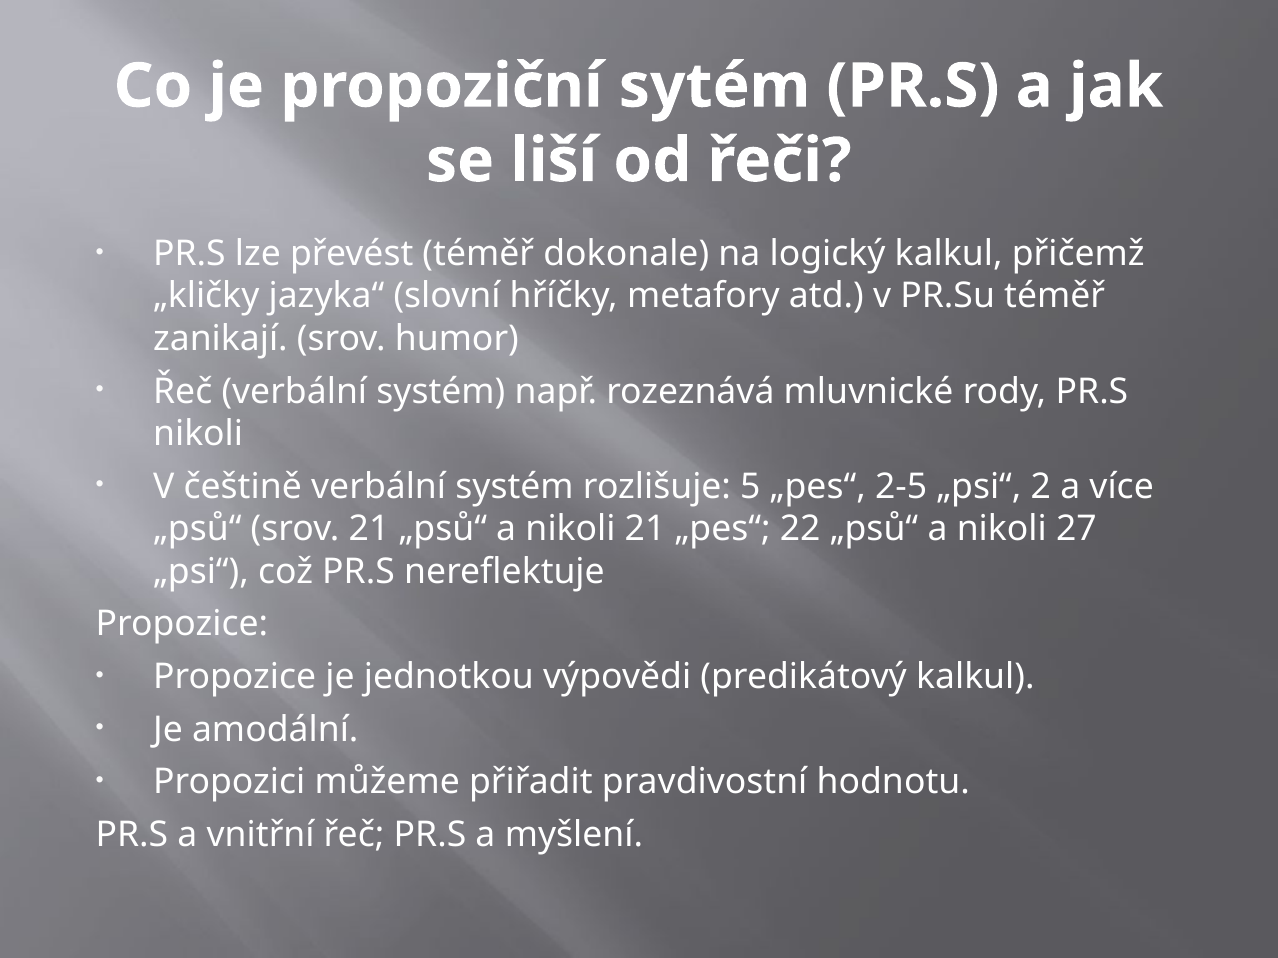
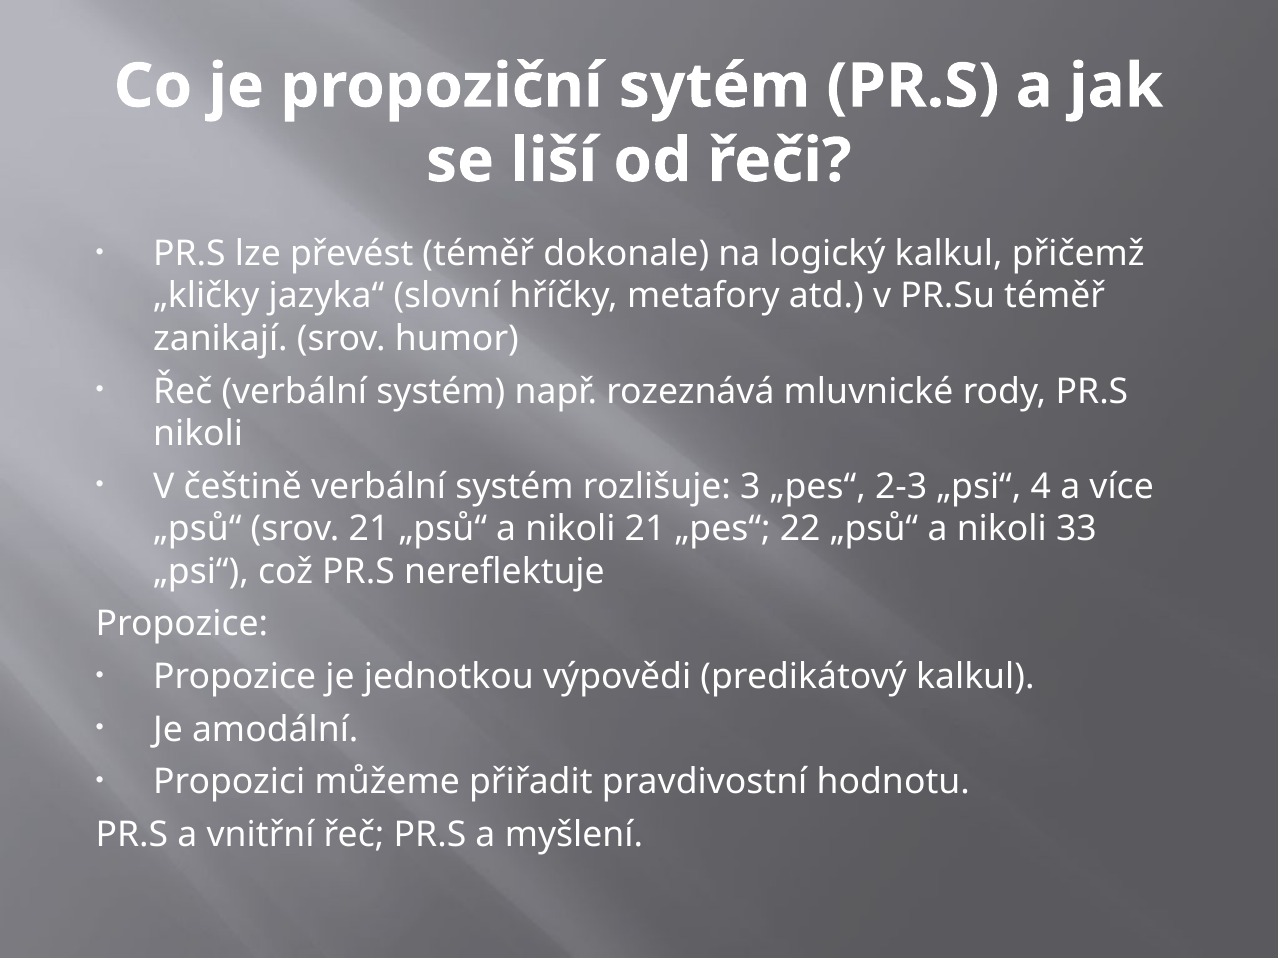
5: 5 -> 3
2-5: 2-5 -> 2-3
2: 2 -> 4
27: 27 -> 33
